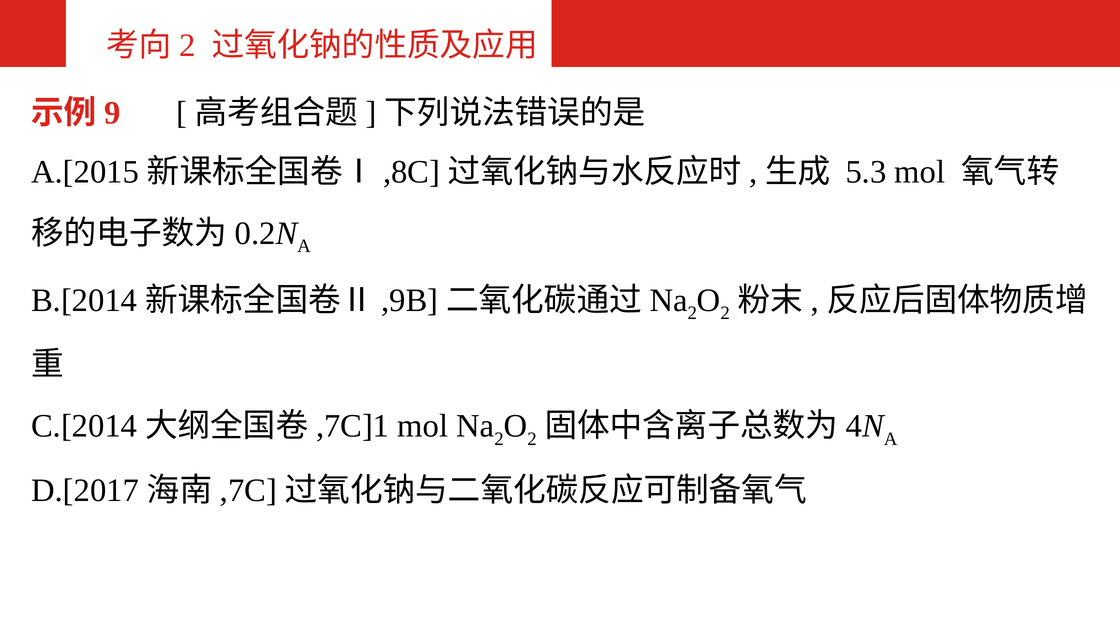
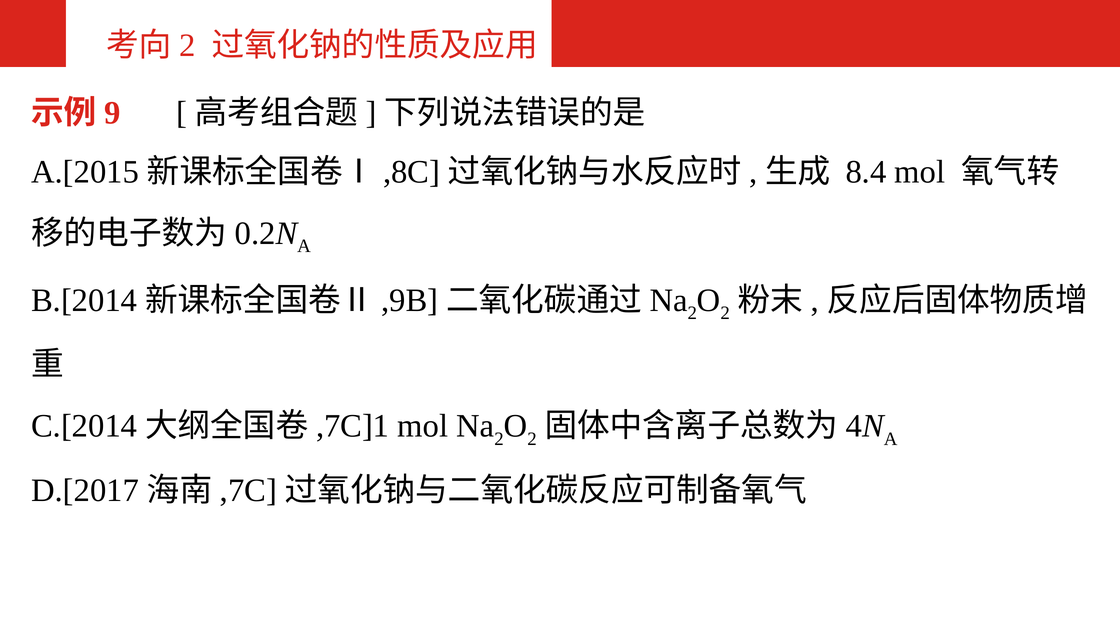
5.3: 5.3 -> 8.4
